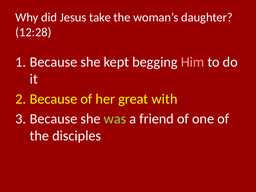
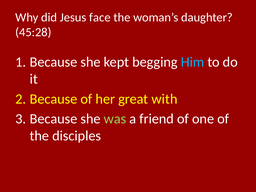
take: take -> face
12:28: 12:28 -> 45:28
Him colour: pink -> light blue
